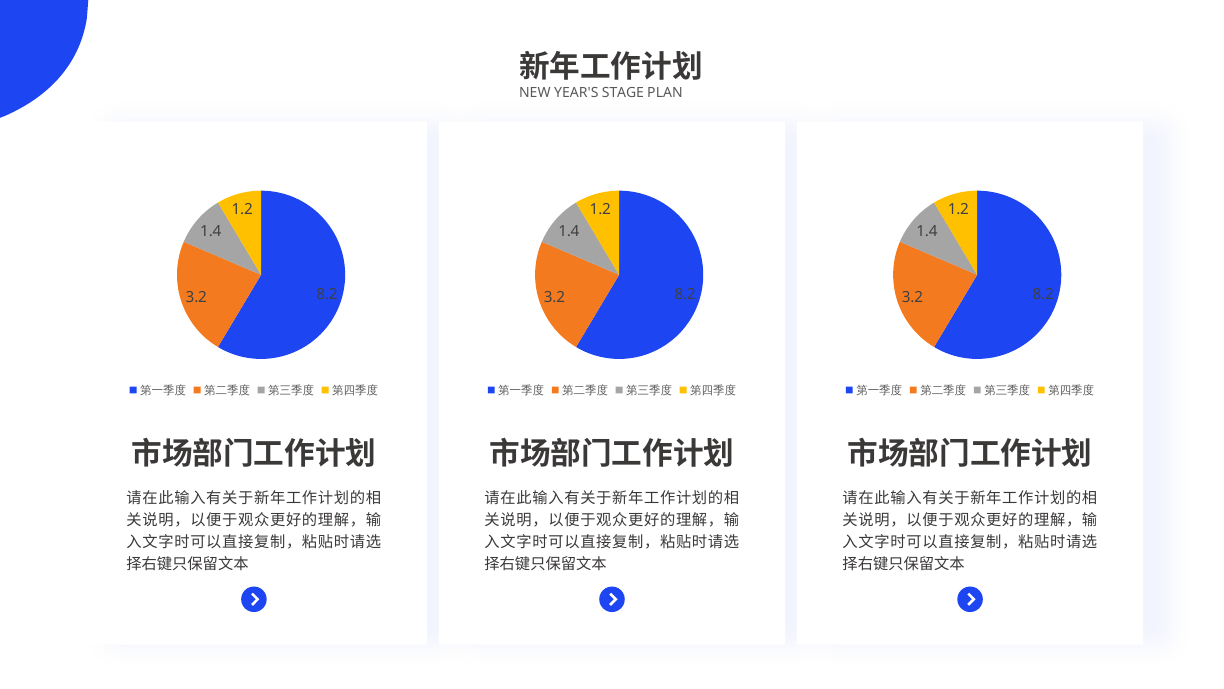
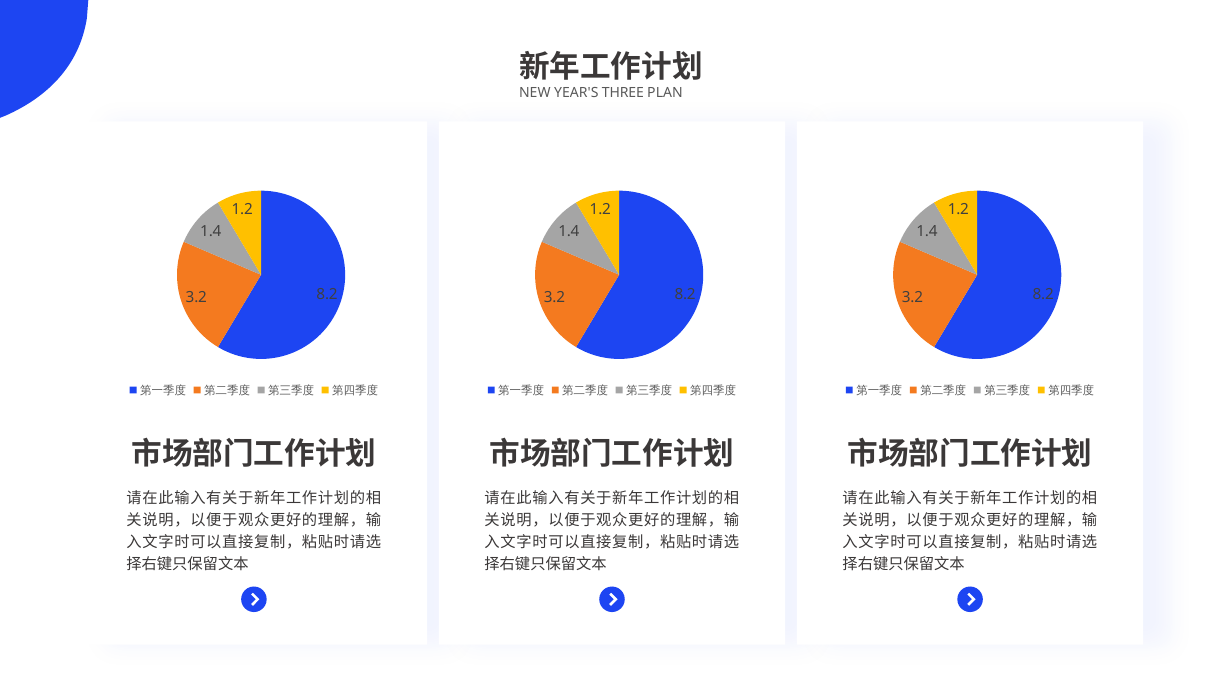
STAGE: STAGE -> THREE
